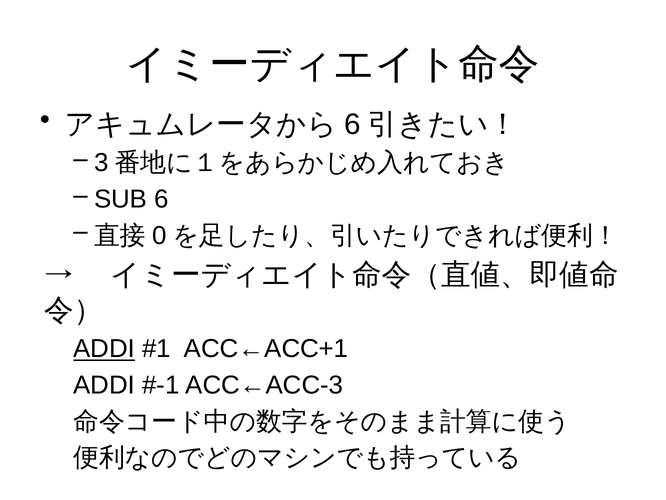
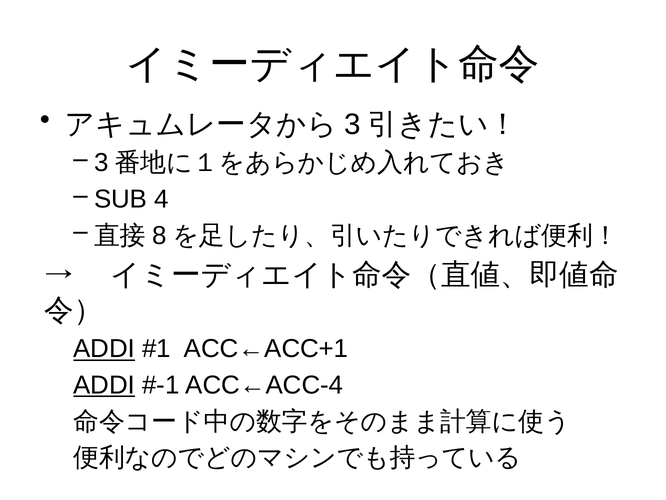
6 at (353, 124): 6 -> 3
SUB 6: 6 -> 4
0: 0 -> 8
ADDI at (104, 385) underline: none -> present
ACC←ACC-3: ACC←ACC-3 -> ACC←ACC-4
